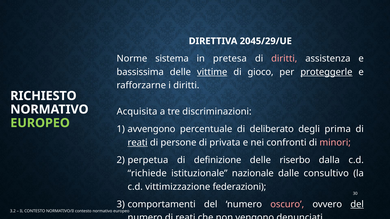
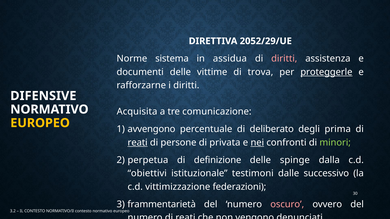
2045/29/UE: 2045/29/UE -> 2052/29/UE
pretesa: pretesa -> assidua
bassissima: bassissima -> documenti
vittime underline: present -> none
gioco: gioco -> trova
RICHIESTO: RICHIESTO -> DIFENSIVE
discriminazioni: discriminazioni -> comunicazione
EUROPEO at (40, 123) colour: light green -> yellow
nei underline: none -> present
minori colour: pink -> light green
riserbo: riserbo -> spinge
richiede: richiede -> obiettivi
nazionale: nazionale -> testimoni
consultivo: consultivo -> successivo
comportamenti: comportamenti -> frammentarietà
del at (357, 205) underline: present -> none
